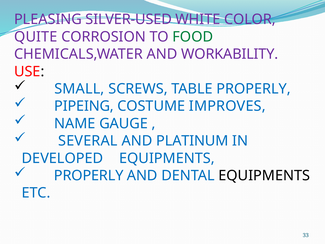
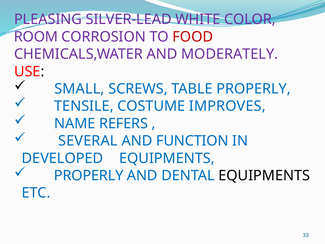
SILVER-USED: SILVER-USED -> SILVER-LEAD
QUITE: QUITE -> ROOM
FOOD colour: green -> red
WORKABILITY: WORKABILITY -> MODERATELY
PIPEING: PIPEING -> TENSILE
GAUGE: GAUGE -> REFERS
PLATINUM: PLATINUM -> FUNCTION
